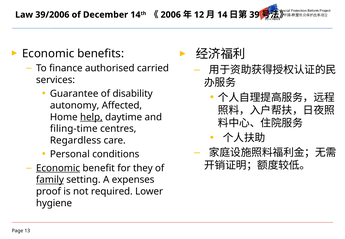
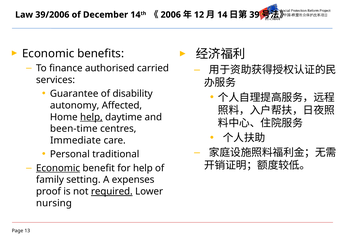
filing-time: filing-time -> been-time
Regardless: Regardless -> Immediate
conditions: conditions -> traditional
for they: they -> help
family underline: present -> none
required underline: none -> present
hygiene: hygiene -> nursing
